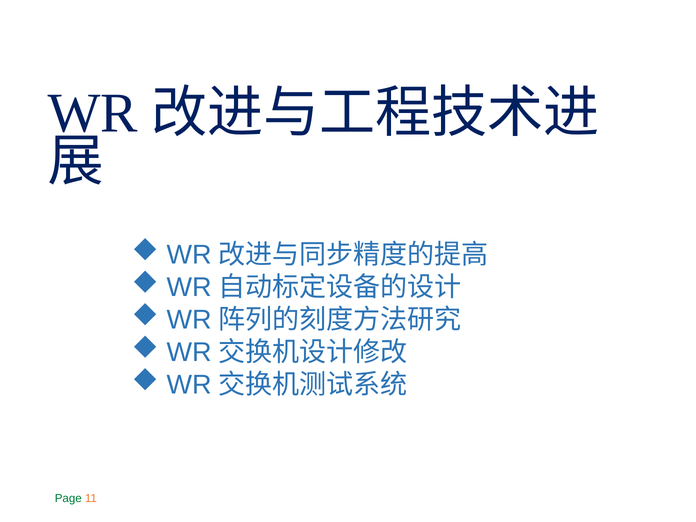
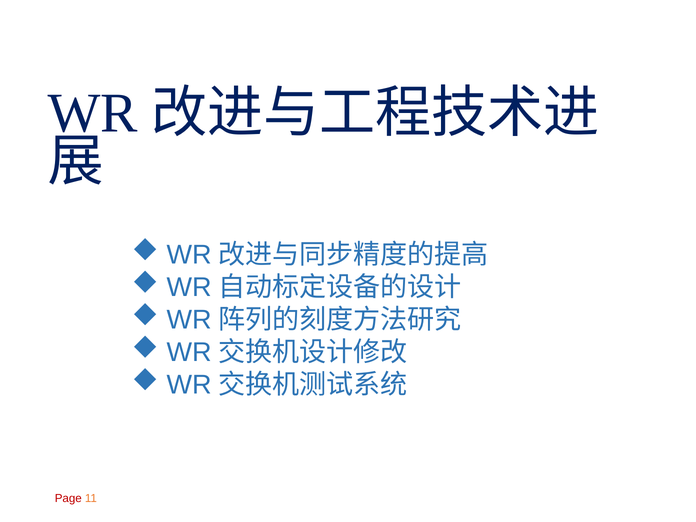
Page colour: green -> red
